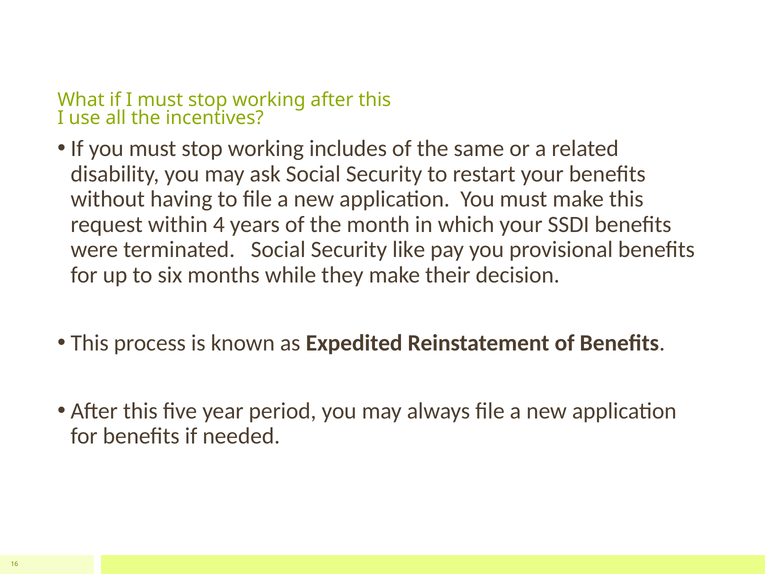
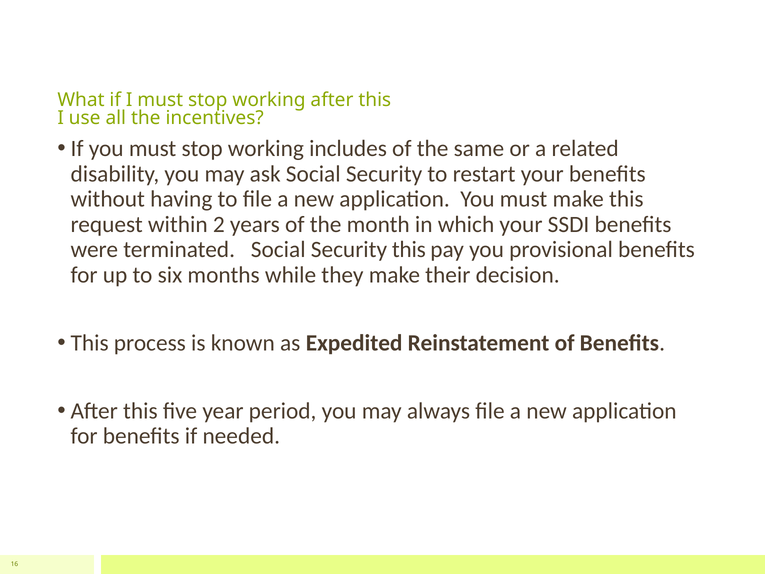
4: 4 -> 2
Security like: like -> this
